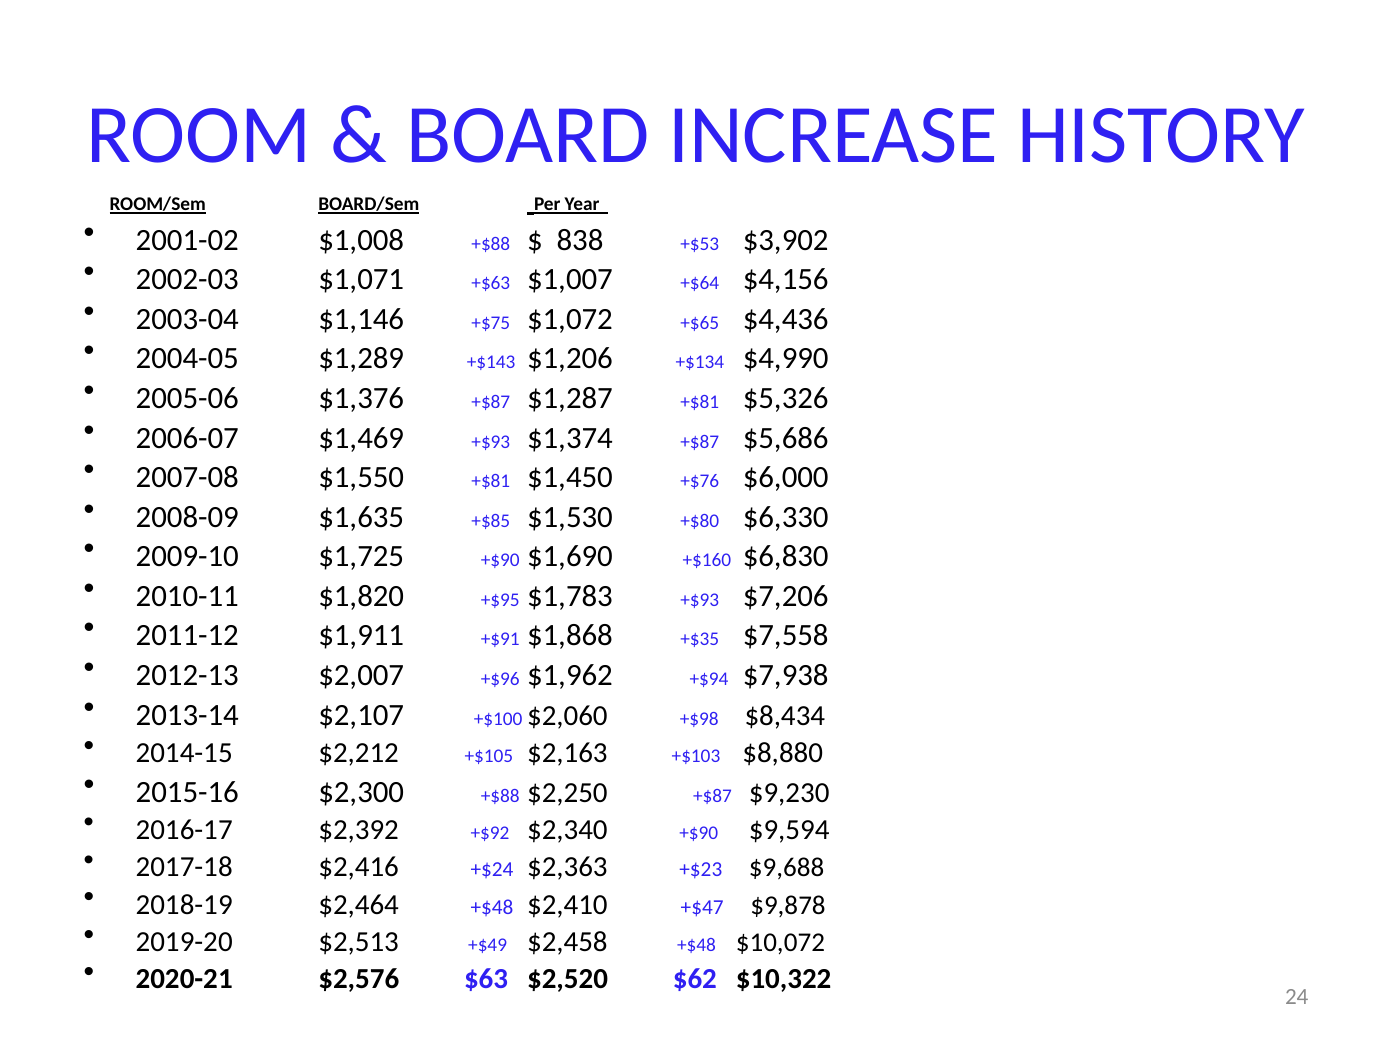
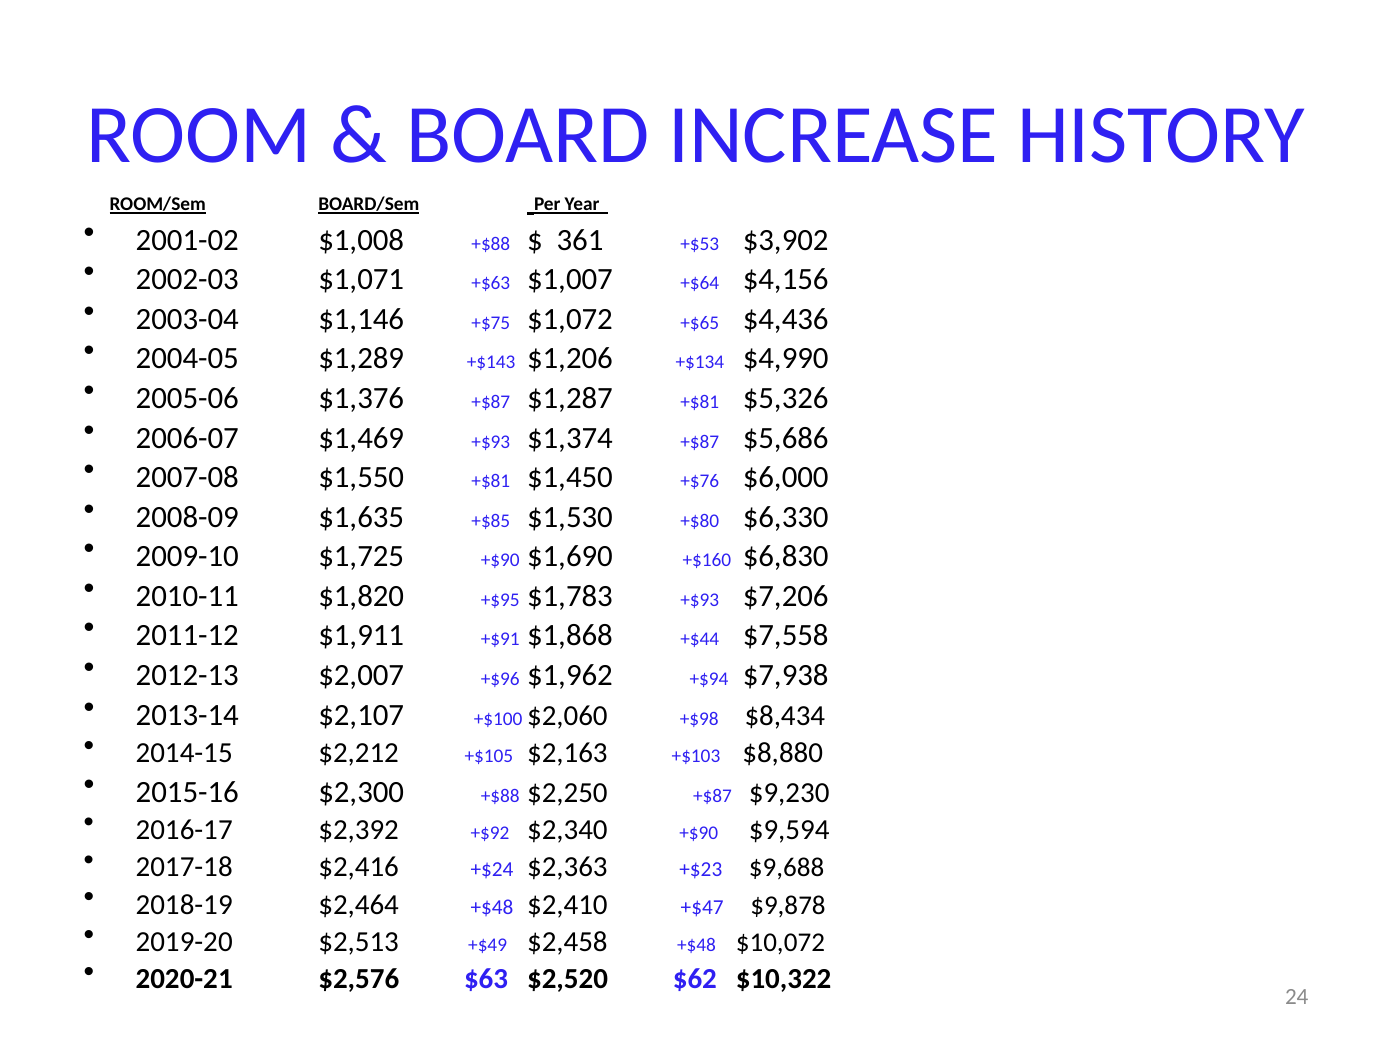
838: 838 -> 361
+$35: +$35 -> +$44
